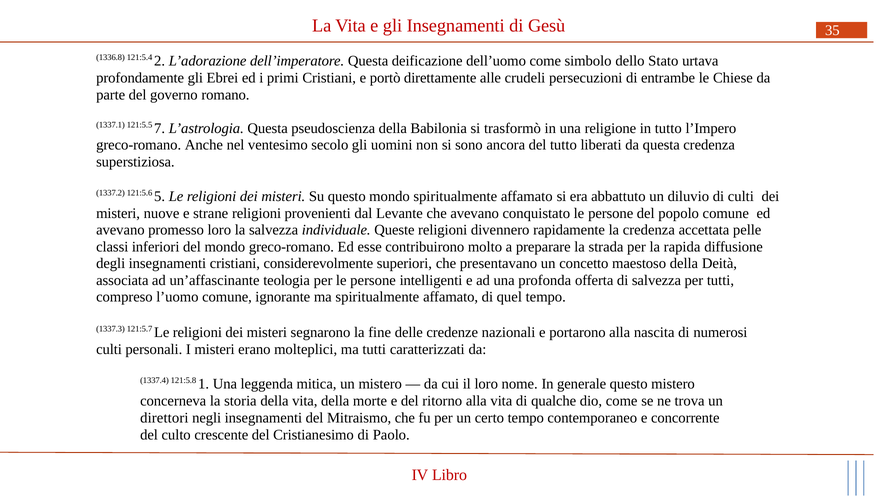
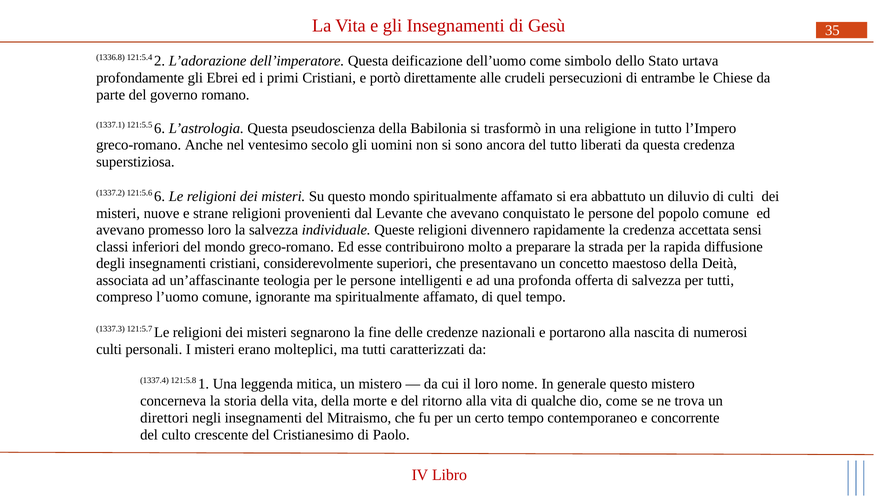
121:5.5 7: 7 -> 6
121:5.6 5: 5 -> 6
pelle: pelle -> sensi
